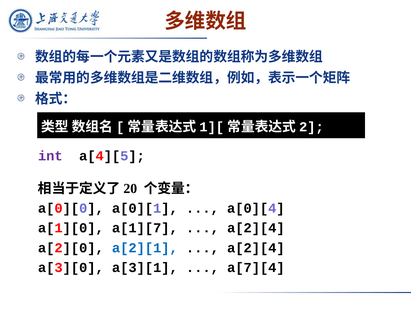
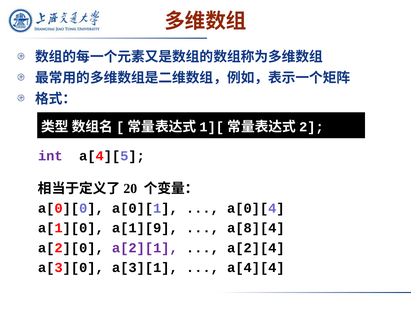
a[1][7: a[1][7 -> a[1][9
a[2][4 at (256, 227): a[2][4 -> a[8][4
a[2][1 colour: blue -> purple
a[7][4: a[7][4 -> a[4][4
